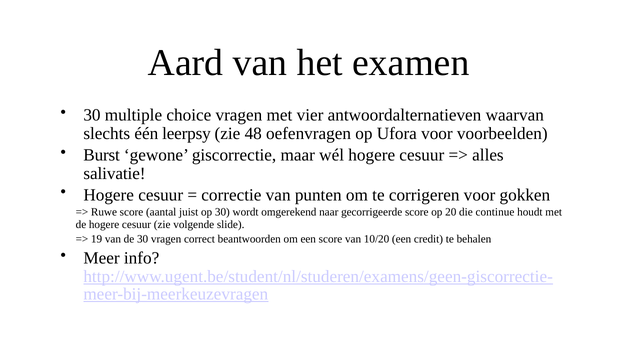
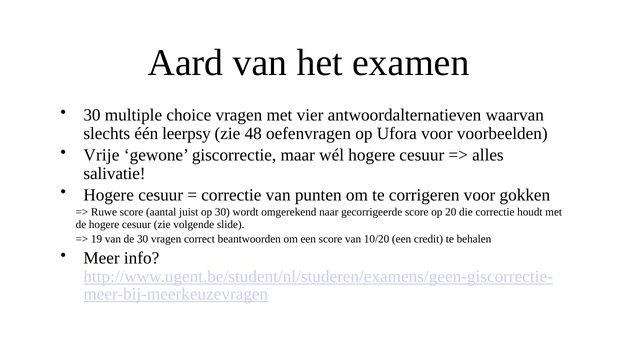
Burst: Burst -> Vrije
die continue: continue -> correctie
